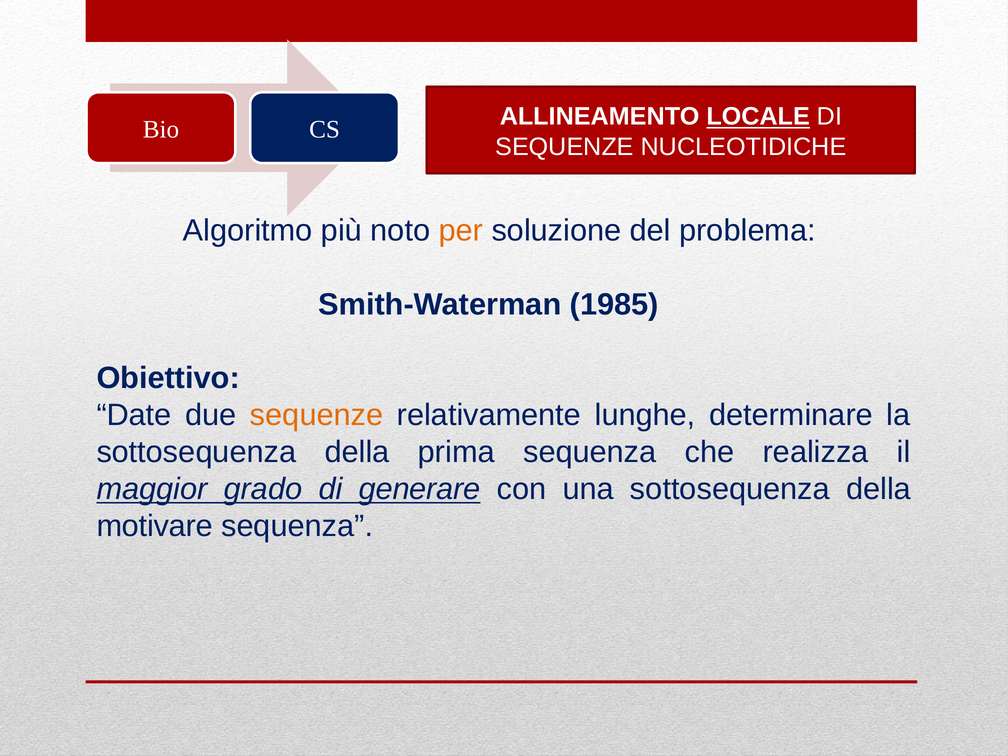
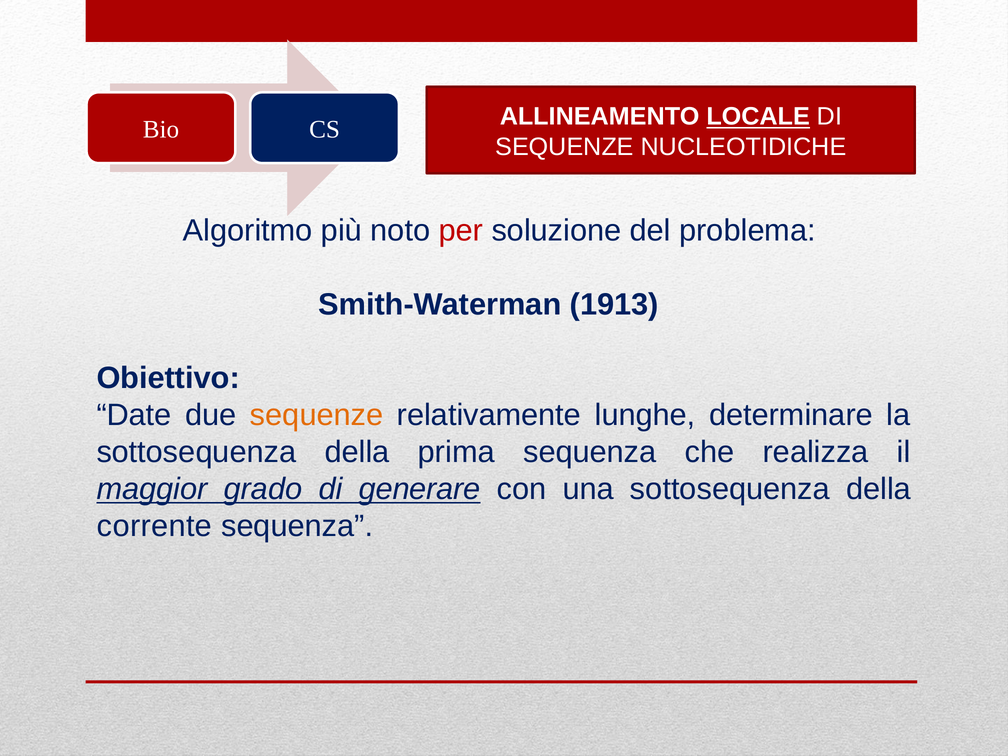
per colour: orange -> red
1985: 1985 -> 1913
motivare: motivare -> corrente
